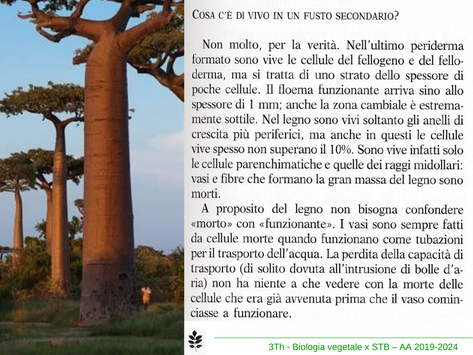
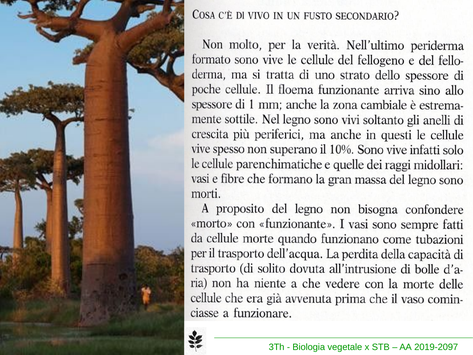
2019-2024: 2019-2024 -> 2019-2097
